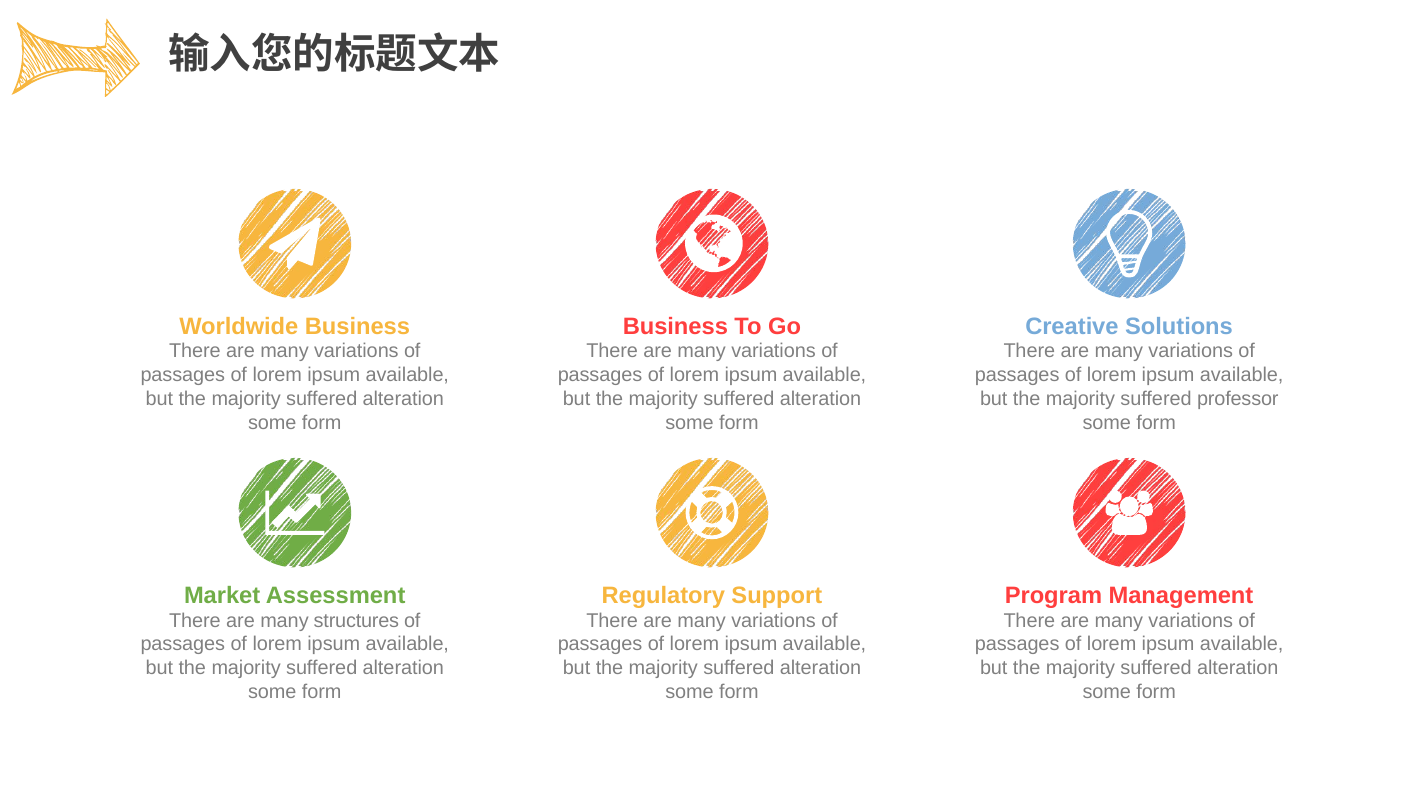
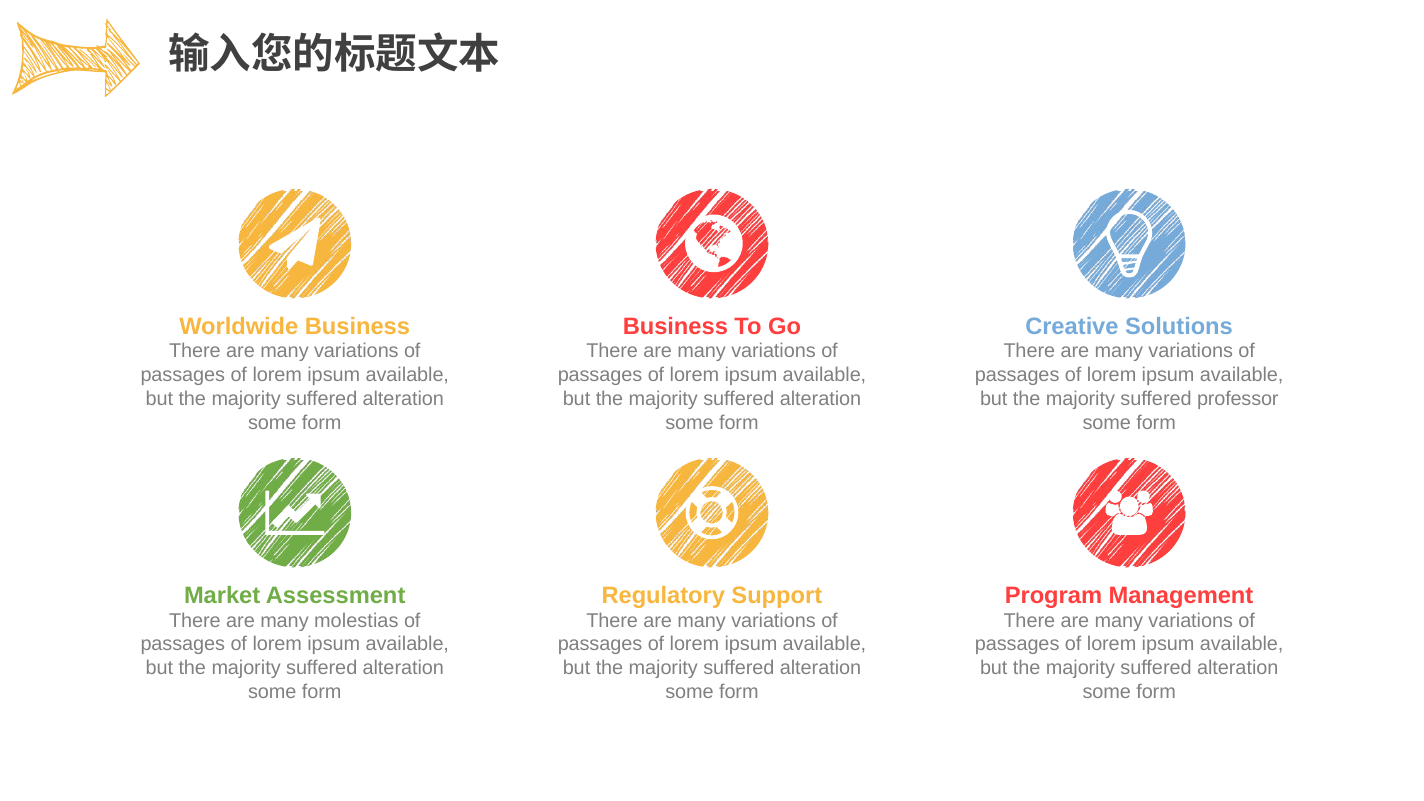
structures: structures -> molestias
